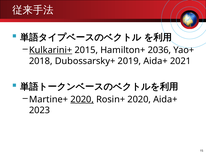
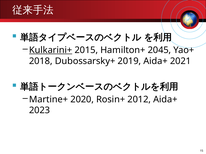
2036: 2036 -> 2045
2020 at (82, 100) underline: present -> none
Rosin+ 2020: 2020 -> 2012
